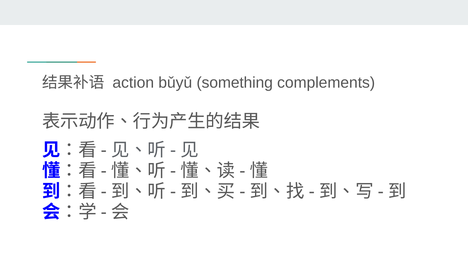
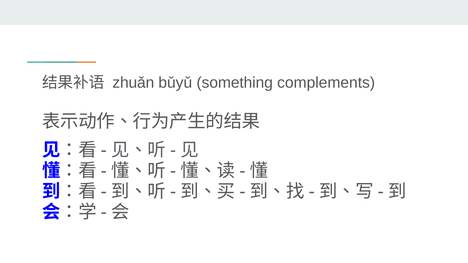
action: action -> zhuǎn
